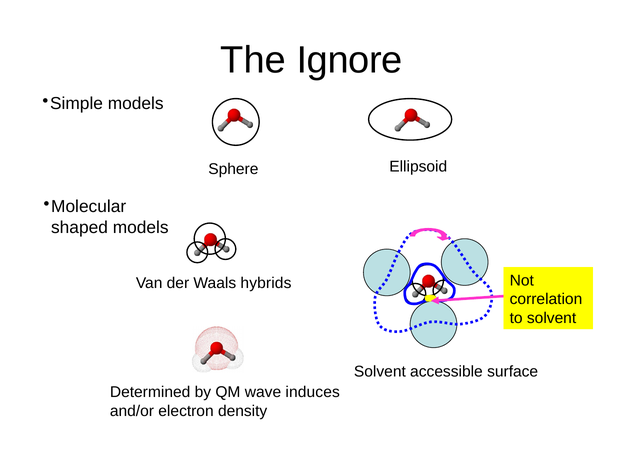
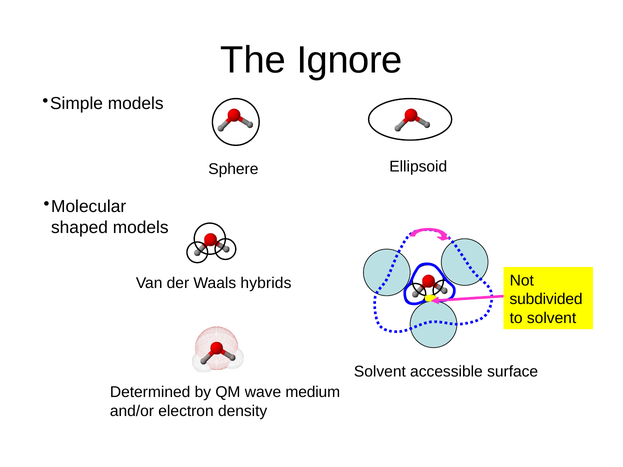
correlation: correlation -> subdivided
induces: induces -> medium
